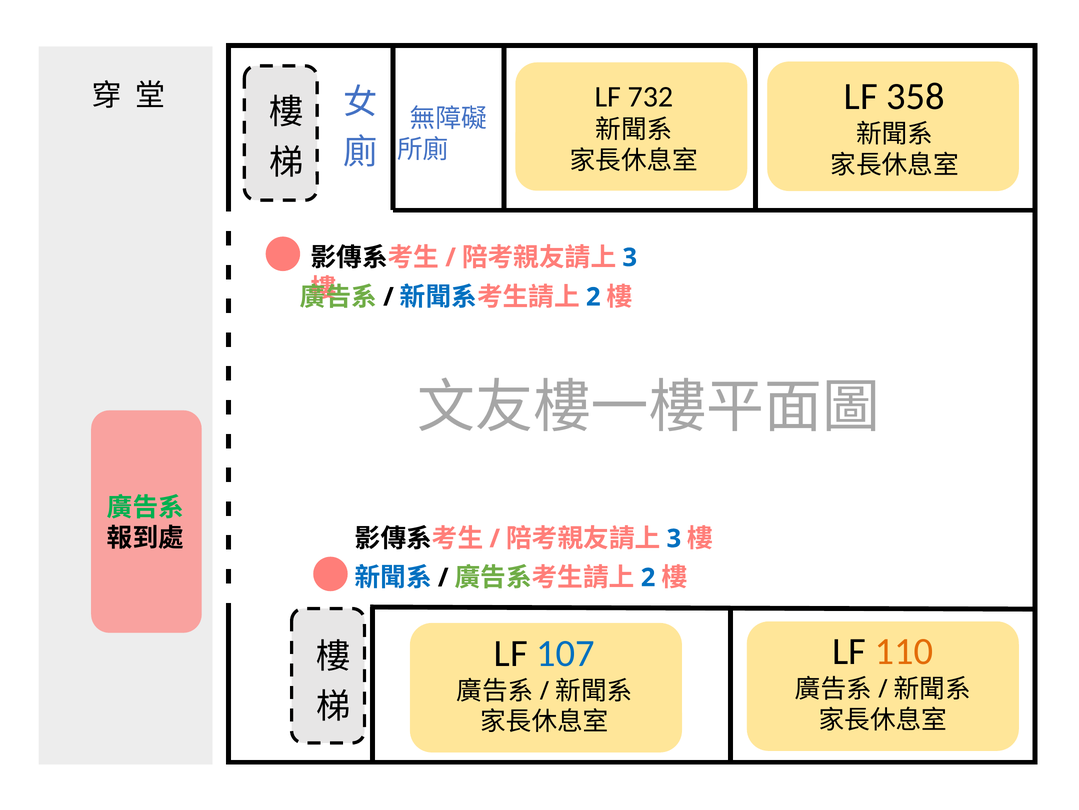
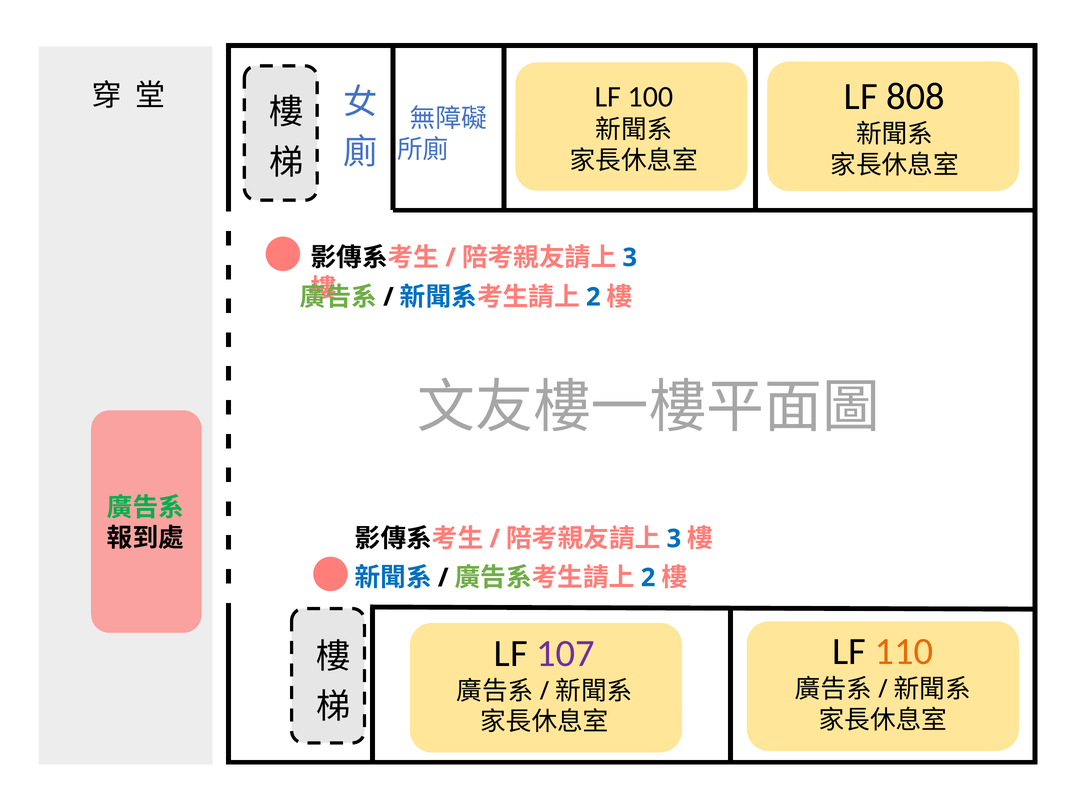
358: 358 -> 808
732: 732 -> 100
107 colour: blue -> purple
